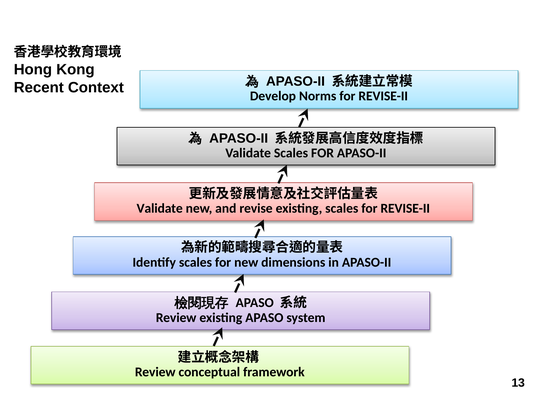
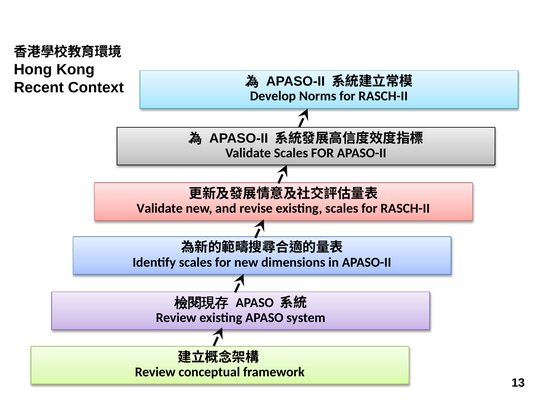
Norms for REVISE-II: REVISE-II -> RASCH-II
scales for REVISE-II: REVISE-II -> RASCH-II
